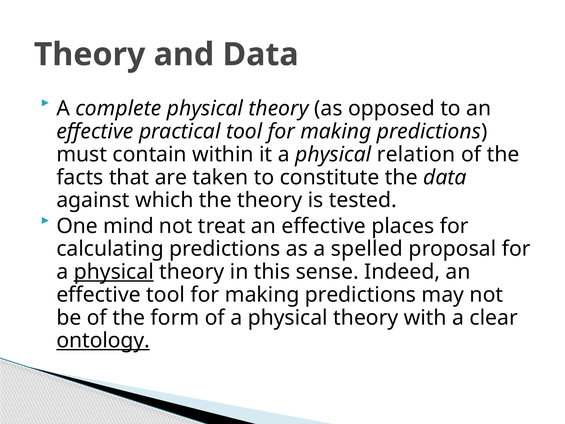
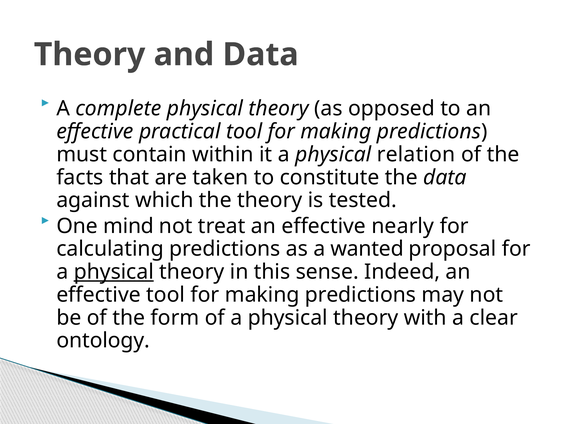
places: places -> nearly
spelled: spelled -> wanted
ontology underline: present -> none
